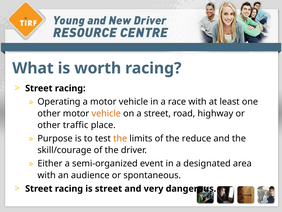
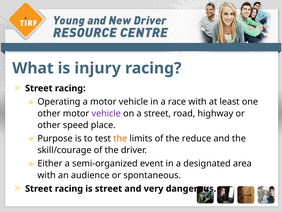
worth: worth -> injury
vehicle at (106, 113) colour: orange -> purple
traffic: traffic -> speed
